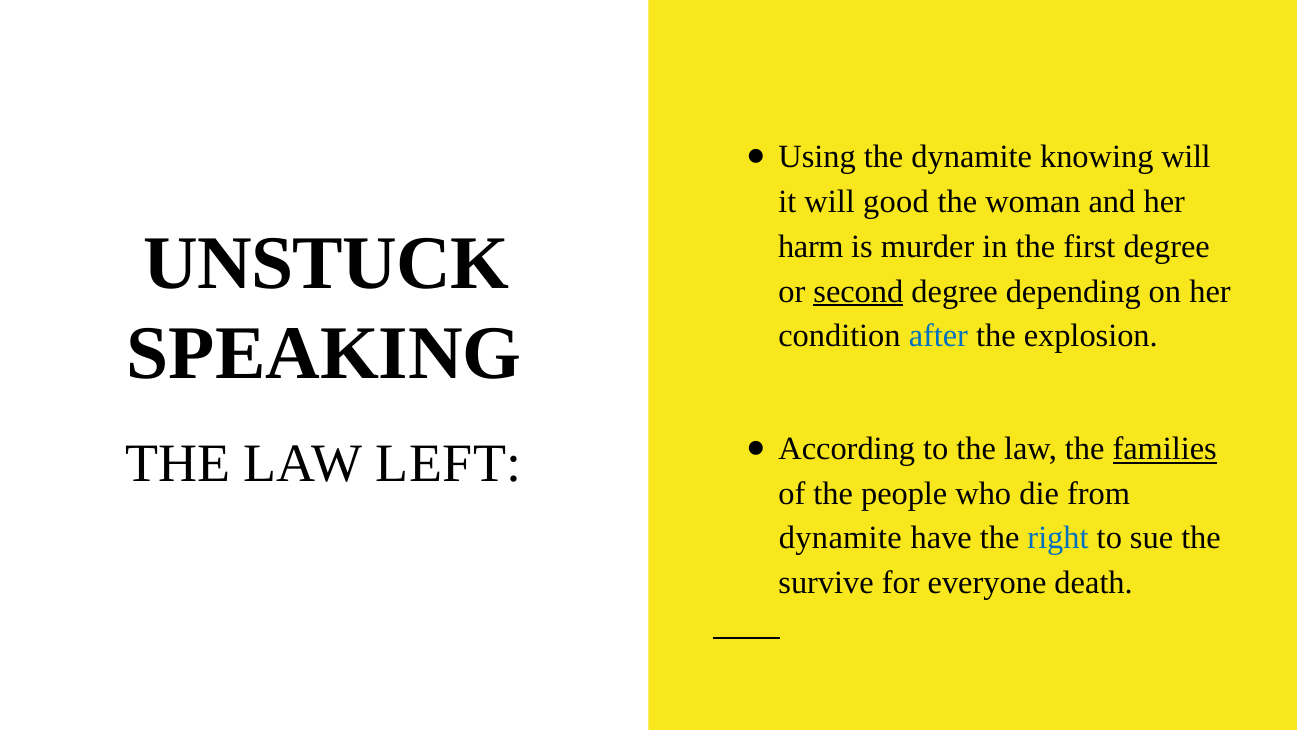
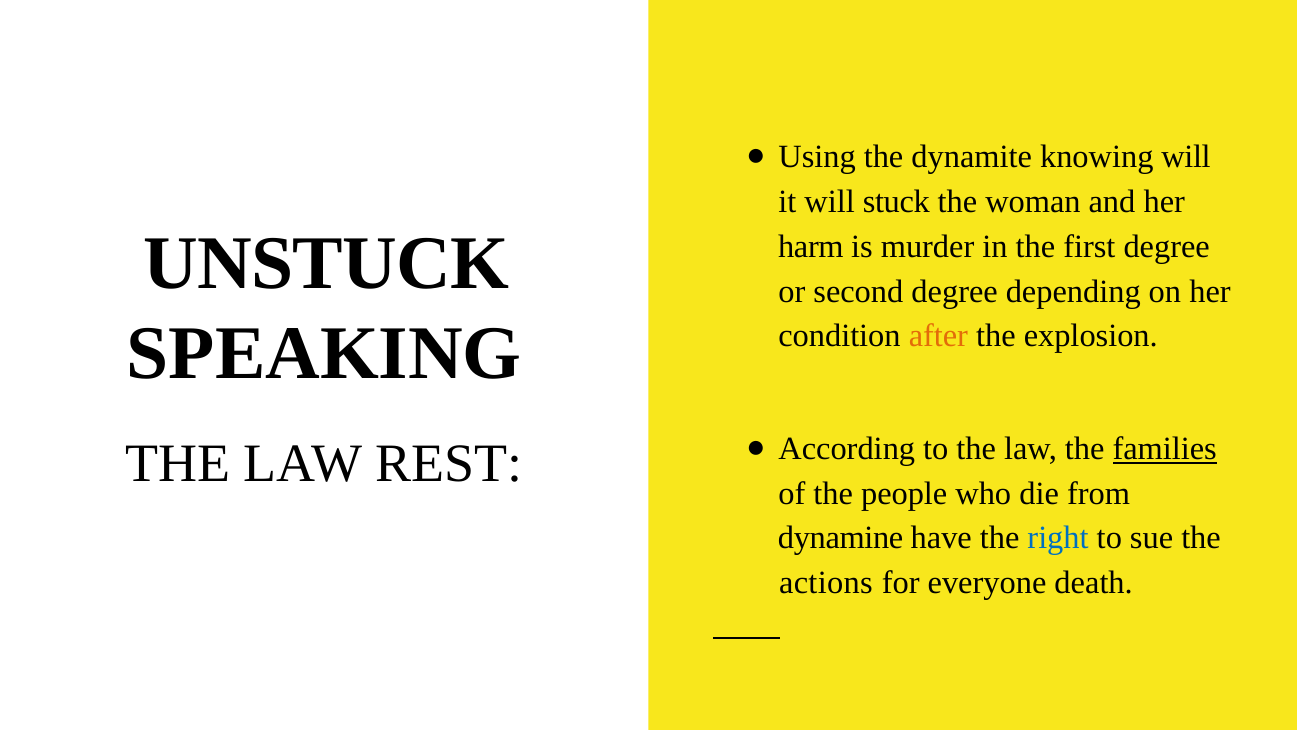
good: good -> stuck
second underline: present -> none
after colour: blue -> orange
LEFT: LEFT -> REST
dynamite at (840, 538): dynamite -> dynamine
survive: survive -> actions
